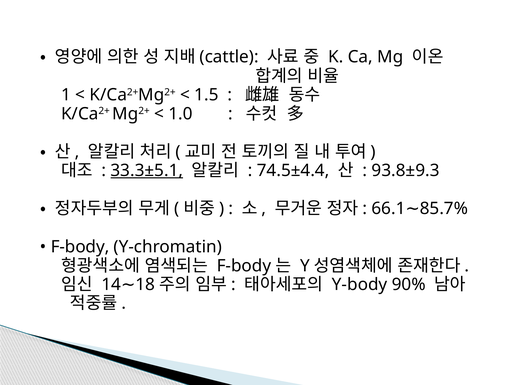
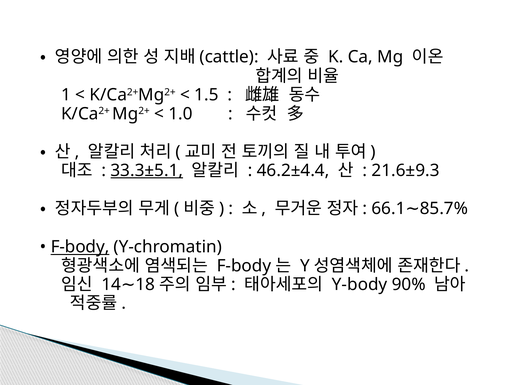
74.5±4.4: 74.5±4.4 -> 46.2±4.4
93.8±9.3: 93.8±9.3 -> 21.6±9.3
F-body at (80, 247) underline: none -> present
